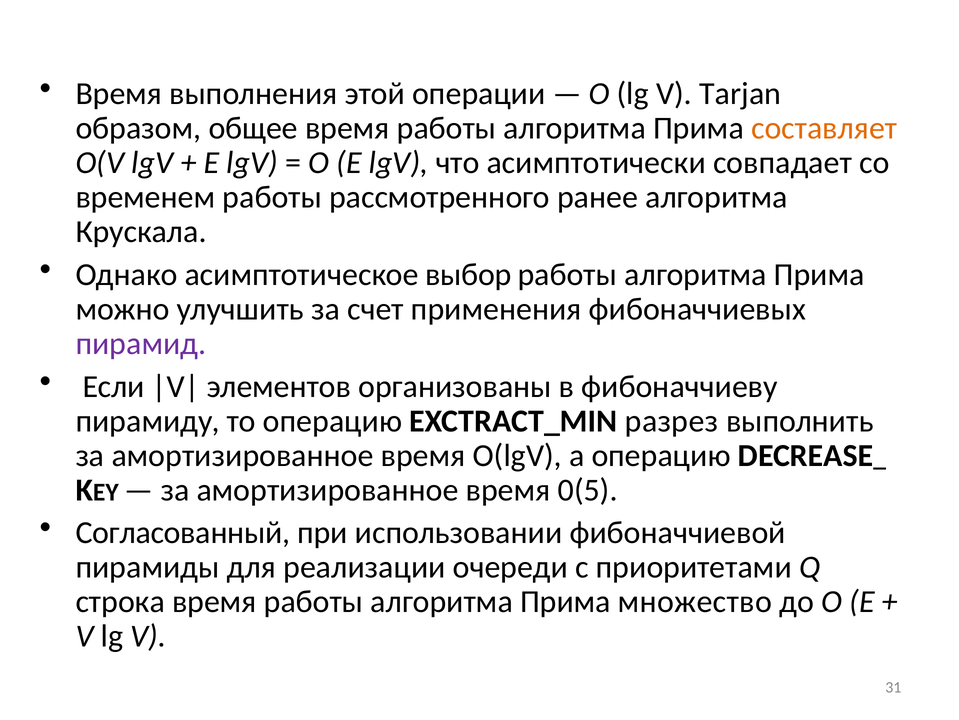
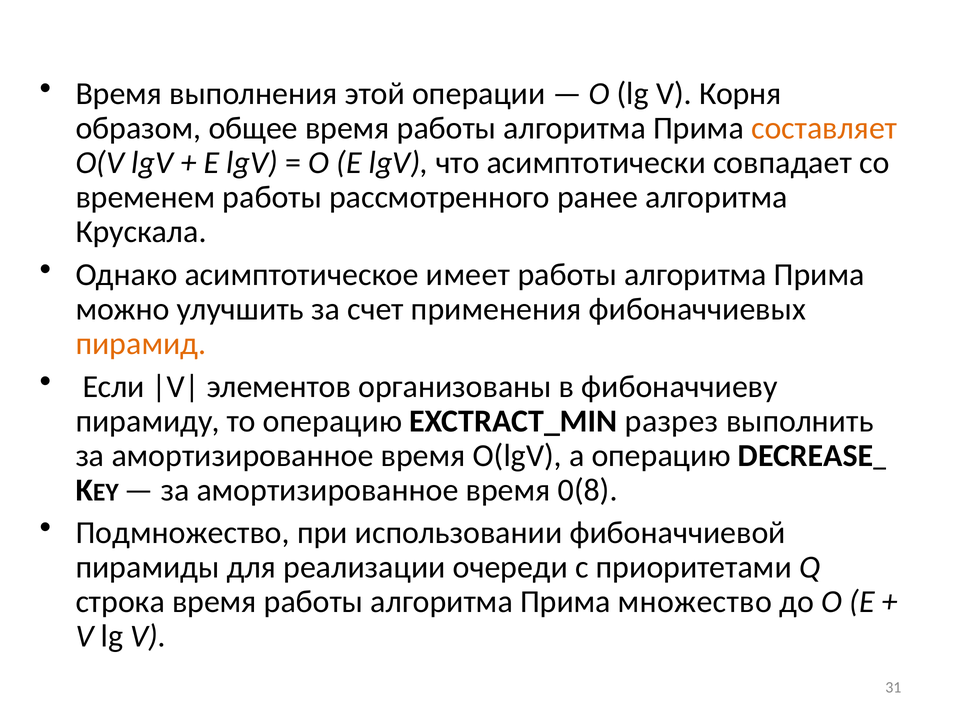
Tarjan: Tarjan -> Корня
выбор: выбор -> имеет
пирамид colour: purple -> orange
0(5: 0(5 -> 0(8
Согласованный: Согласованный -> Подмножество
